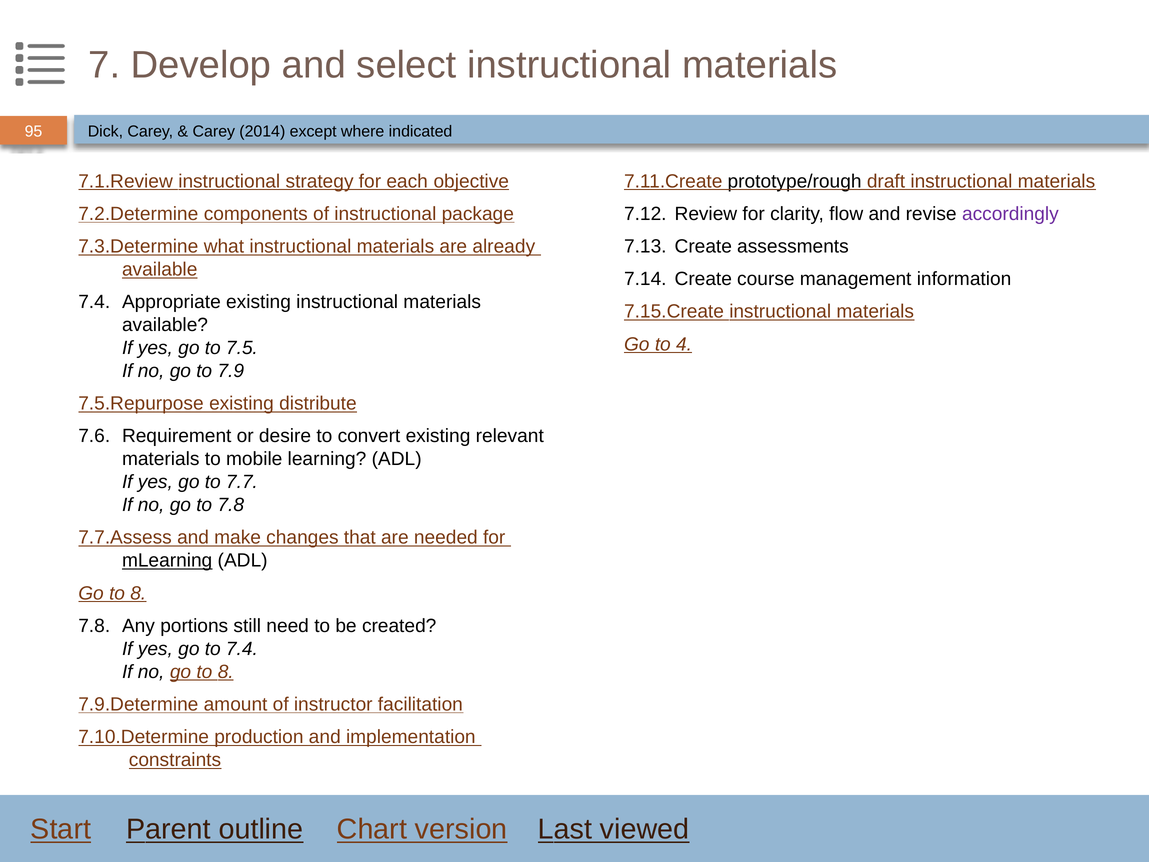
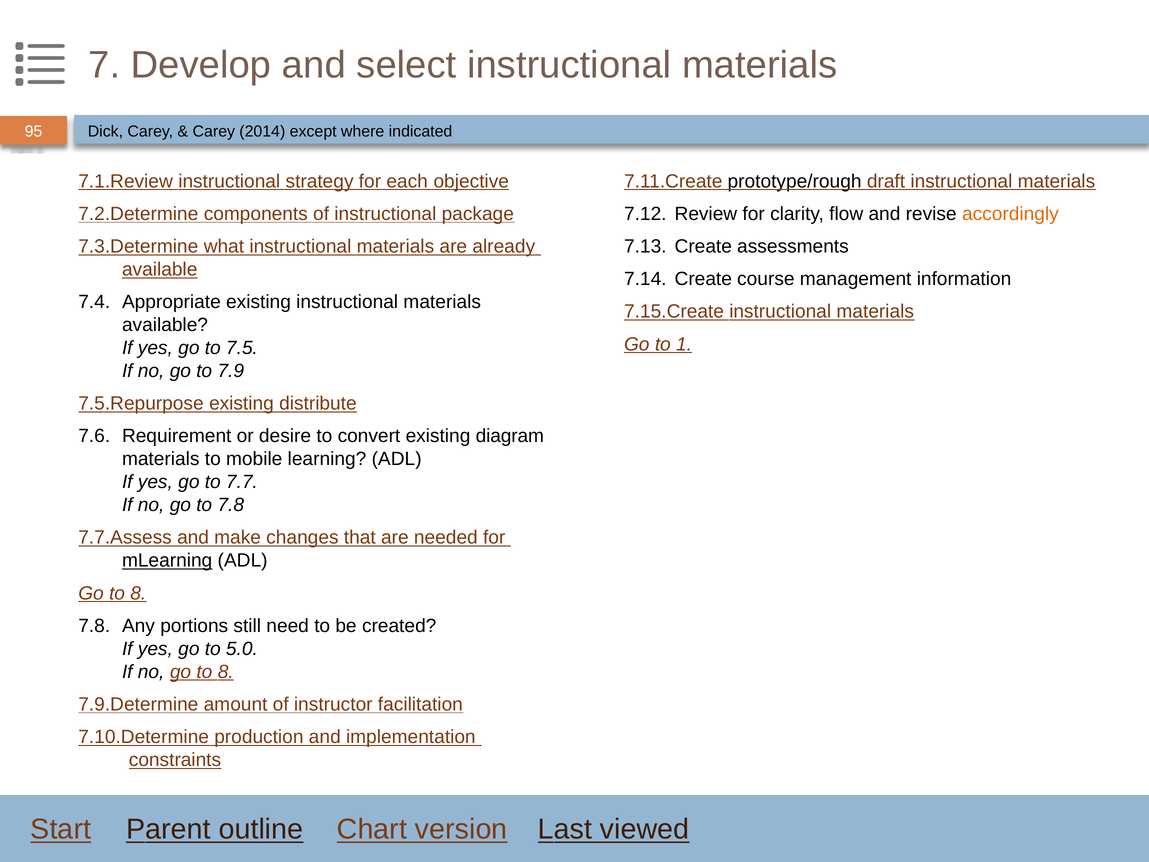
accordingly colour: purple -> orange
4: 4 -> 1
relevant: relevant -> diagram
to 7.4: 7.4 -> 5.0
